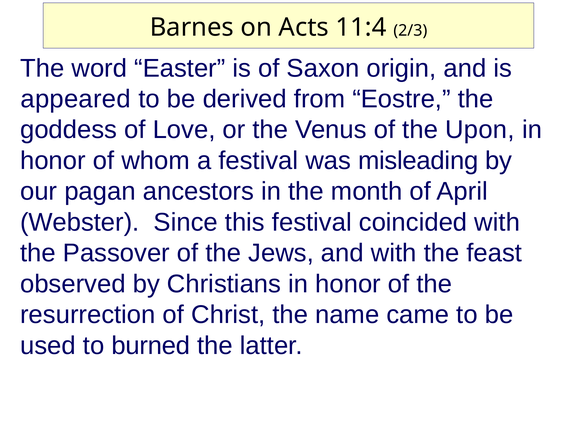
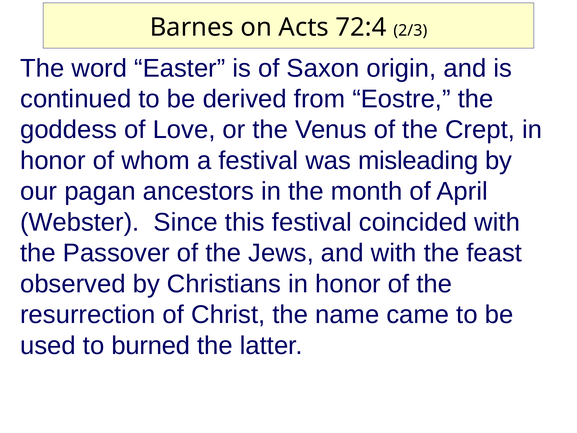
11:4: 11:4 -> 72:4
appeared: appeared -> continued
Upon: Upon -> Crept
